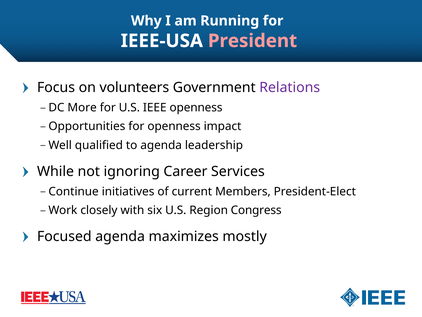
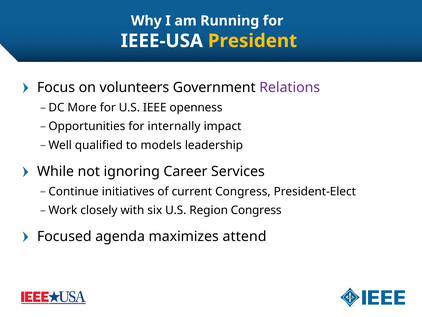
President colour: pink -> yellow
for openness: openness -> internally
to agenda: agenda -> models
current Members: Members -> Congress
mostly: mostly -> attend
